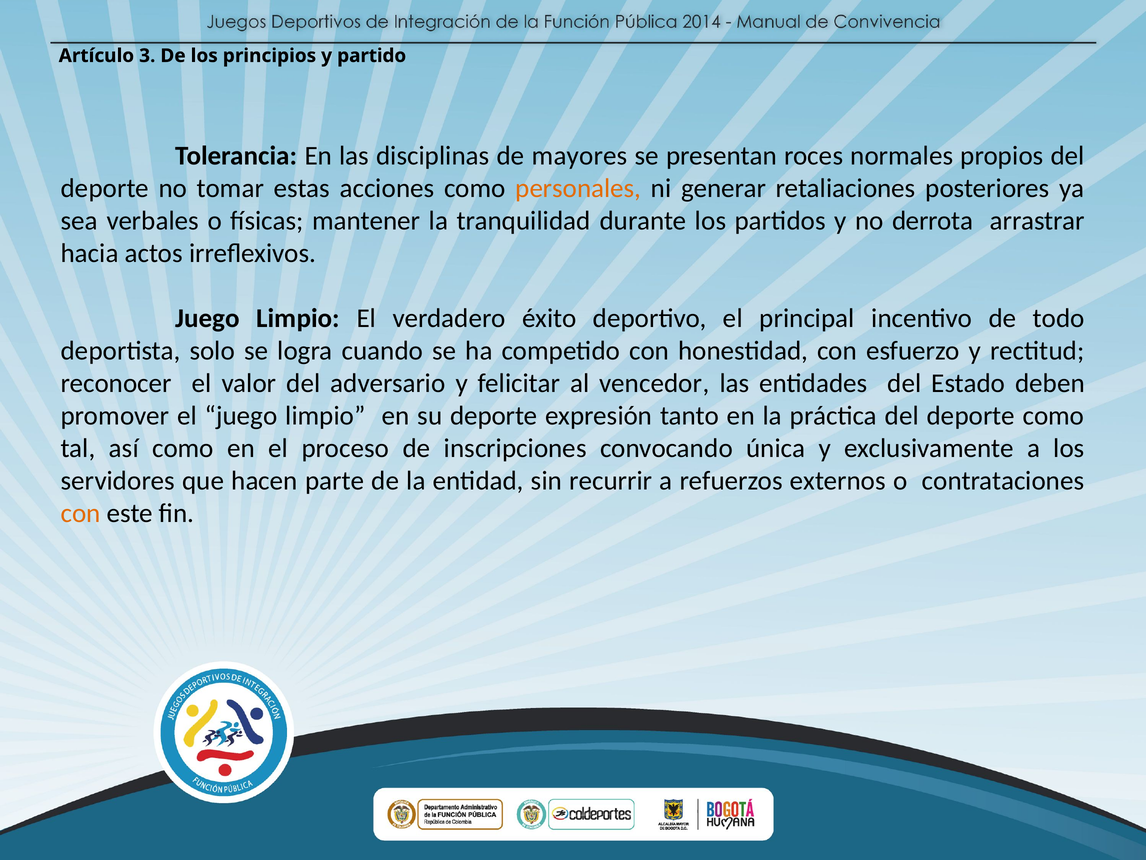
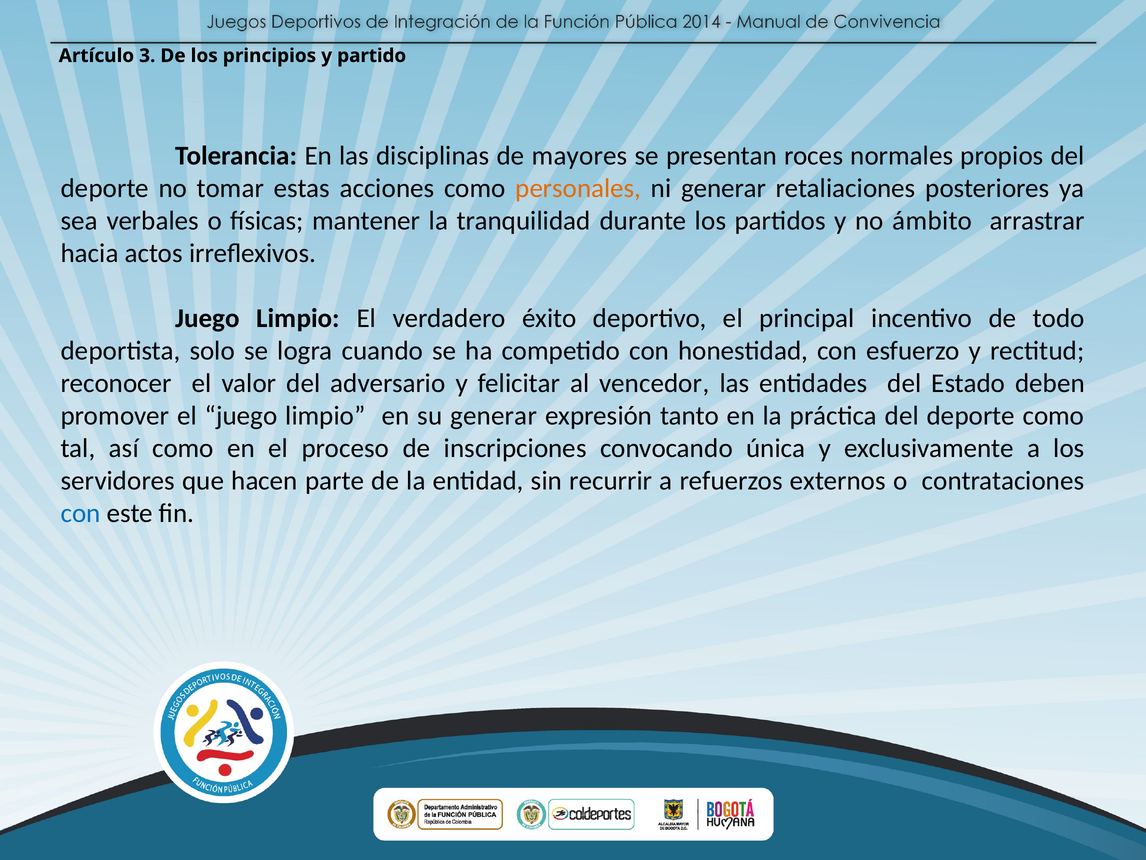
derrota: derrota -> ámbito
su deporte: deporte -> generar
con at (81, 513) colour: orange -> blue
